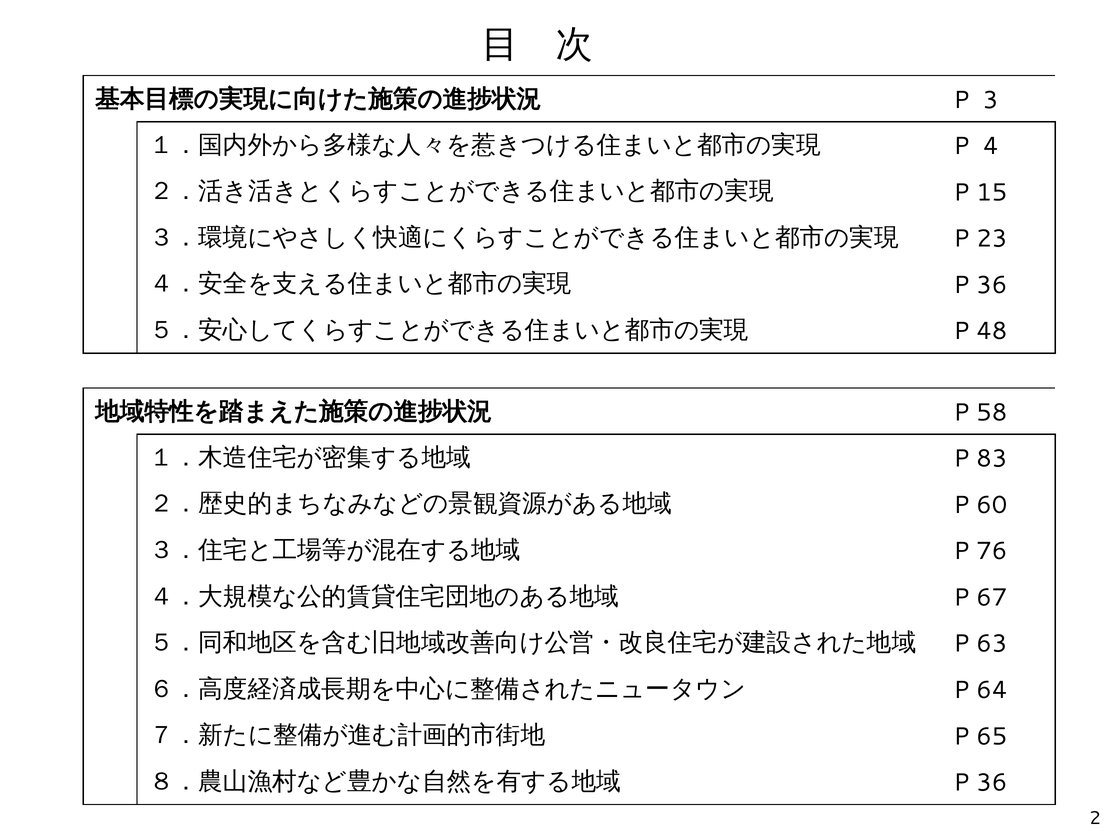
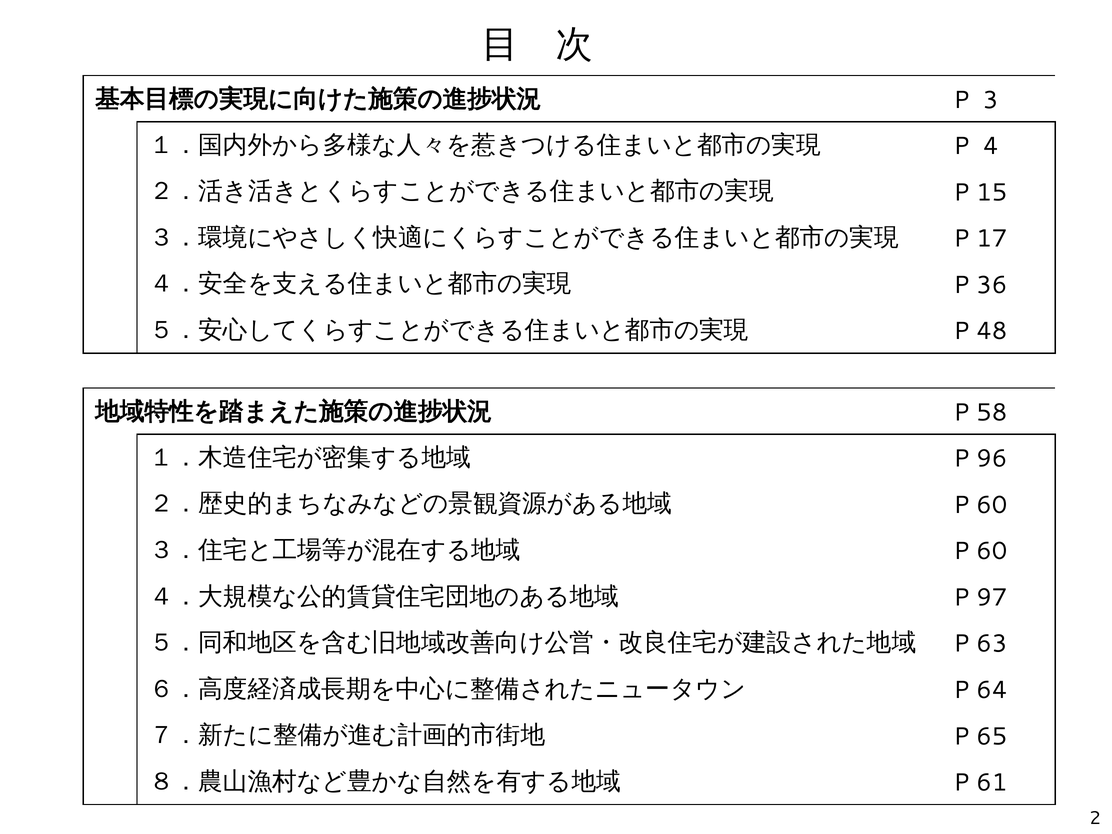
23: 23 -> 17
83: 83 -> 96
76 at (992, 551): 76 -> 60
67: 67 -> 97
36 at (992, 783): 36 -> 61
